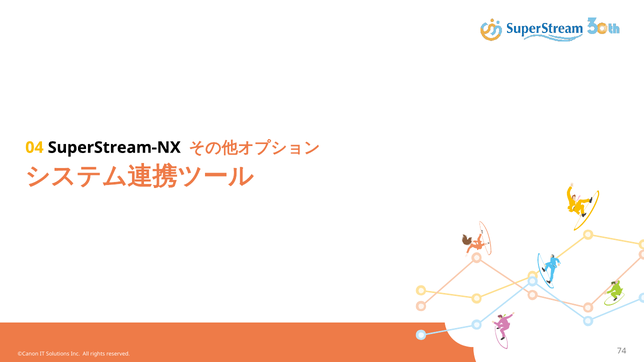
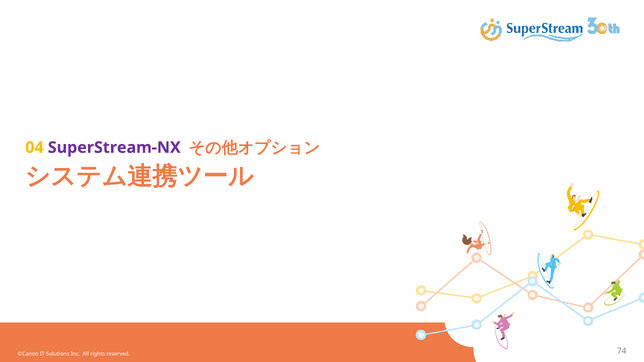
SuperStream-NX colour: black -> purple
